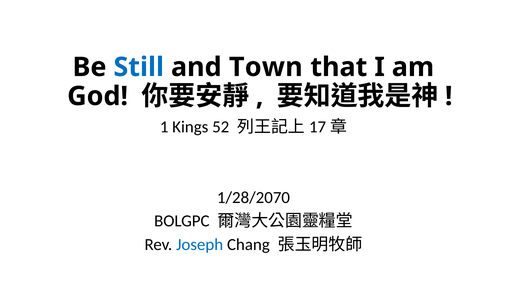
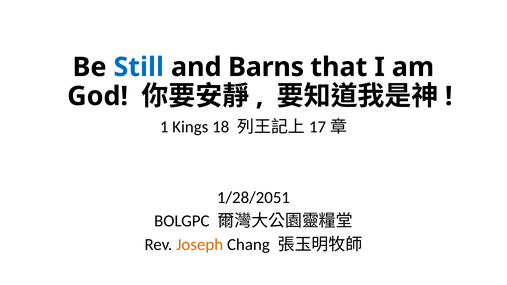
Town: Town -> Barns
52: 52 -> 18
1/28/2070: 1/28/2070 -> 1/28/2051
Joseph colour: blue -> orange
